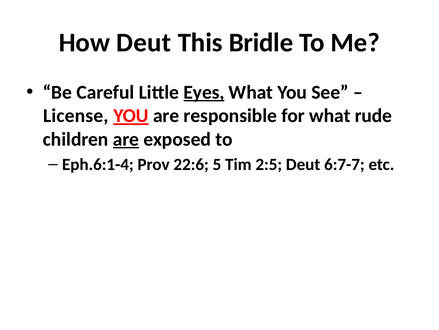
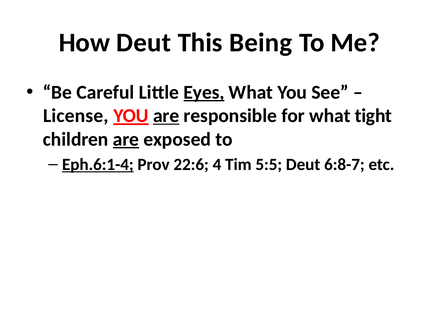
Bridle: Bridle -> Being
are at (166, 116) underline: none -> present
rude: rude -> tight
Eph.6:1-4 underline: none -> present
5: 5 -> 4
2:5: 2:5 -> 5:5
6:7-7: 6:7-7 -> 6:8-7
